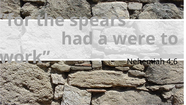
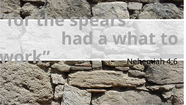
were: were -> what
